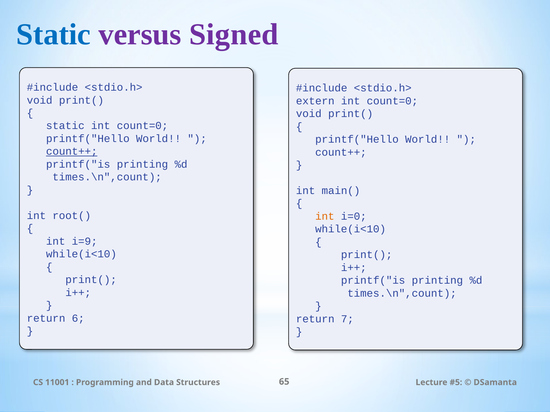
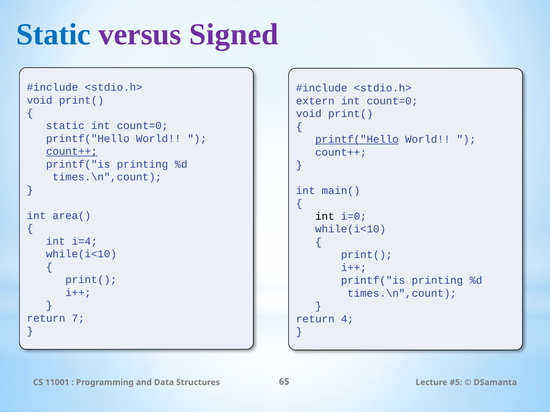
printf("Hello at (357, 139) underline: none -> present
root(: root( -> area(
int at (325, 217) colour: orange -> black
i=9: i=9 -> i=4
6: 6 -> 7
7: 7 -> 4
